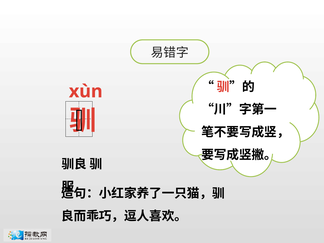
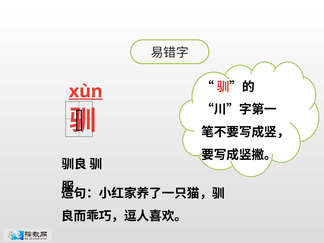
xùn underline: none -> present
